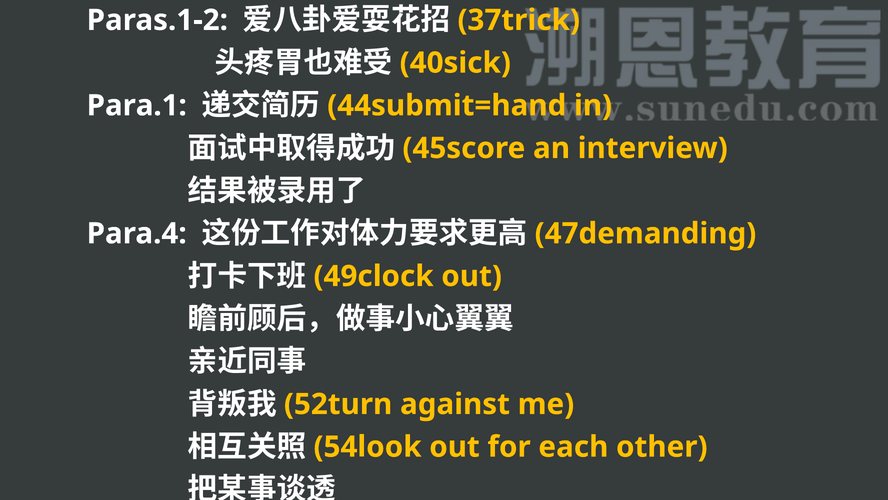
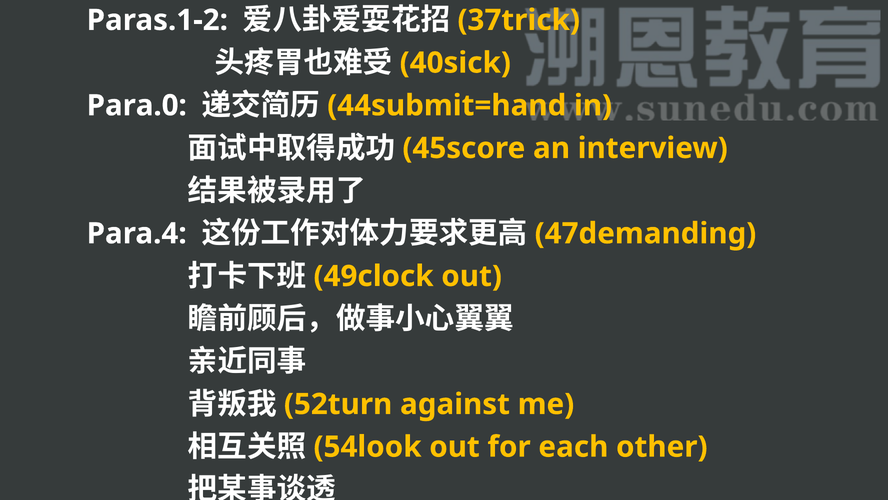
Para.1: Para.1 -> Para.0
